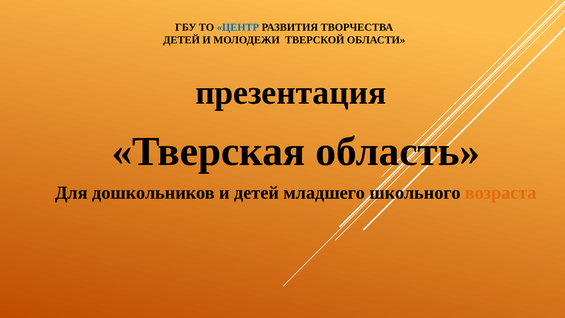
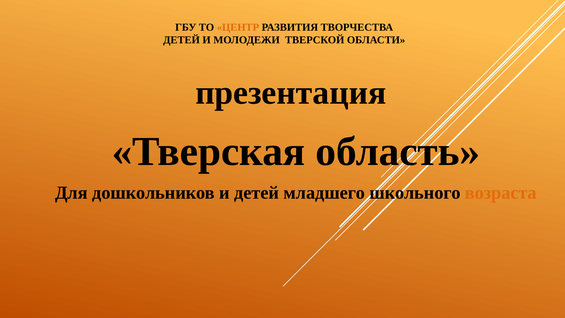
ЦЕНТР colour: blue -> orange
